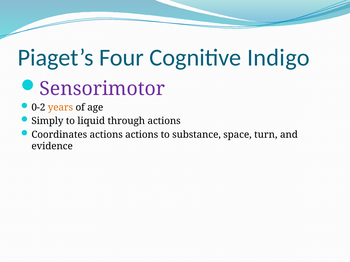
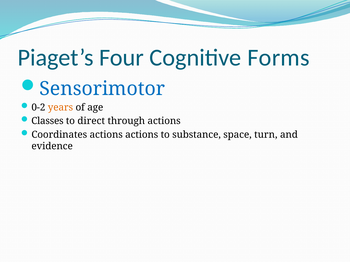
Indigo: Indigo -> Forms
Sensorimotor colour: purple -> blue
Simply: Simply -> Classes
liquid: liquid -> direct
